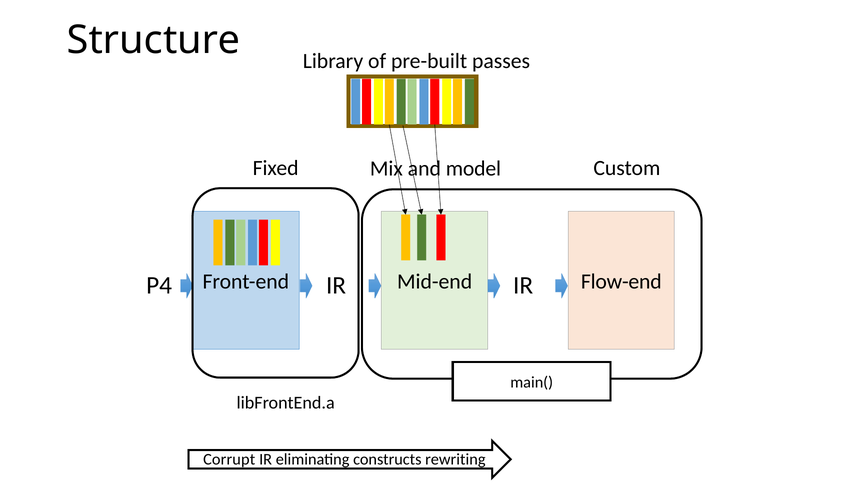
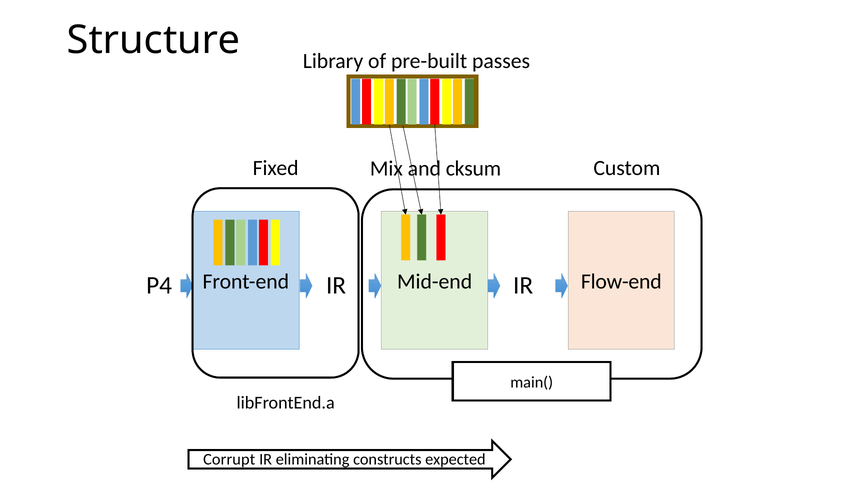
model: model -> cksum
rewriting: rewriting -> expected
